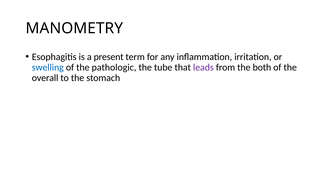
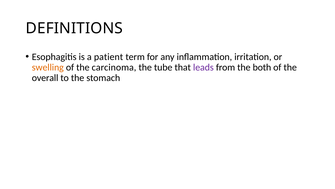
MANOMETRY: MANOMETRY -> DEFINITIONS
present: present -> patient
swelling colour: blue -> orange
pathologic: pathologic -> carcinoma
